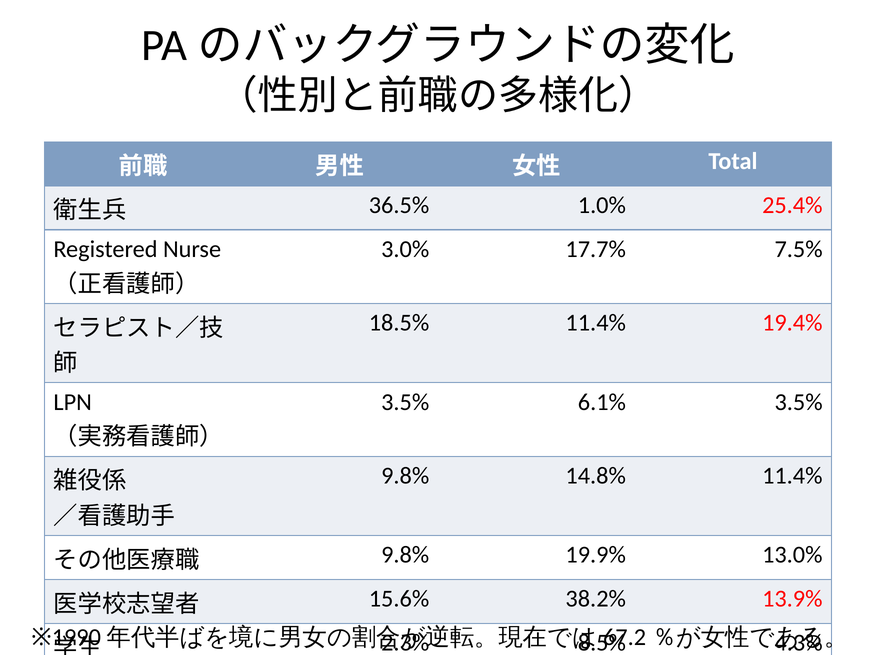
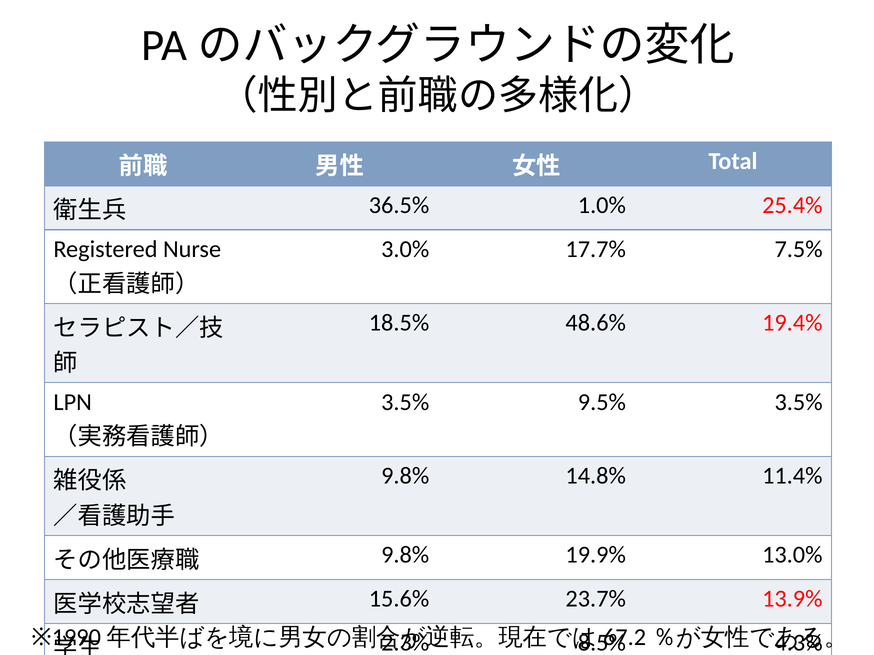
18.5% 11.4%: 11.4% -> 48.6%
6.1%: 6.1% -> 9.5%
38.2%: 38.2% -> 23.7%
